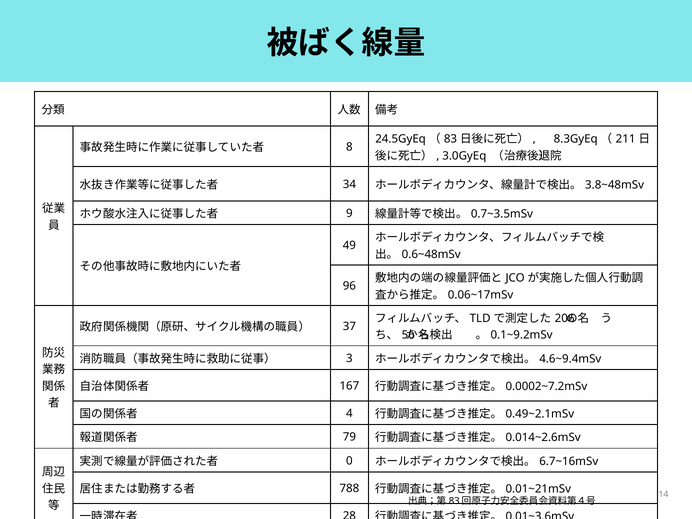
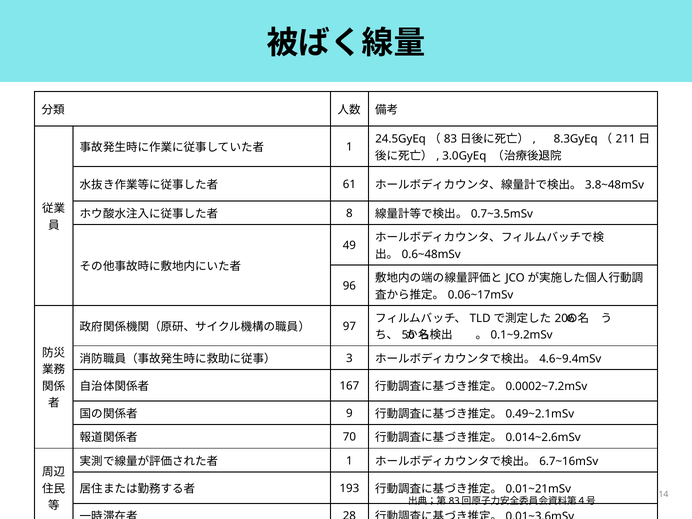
8 at (349, 147): 8 -> 1
34: 34 -> 61
9: 9 -> 8
37: 37 -> 97
4: 4 -> 9
79: 79 -> 70
0 at (349, 461): 0 -> 1
788: 788 -> 193
